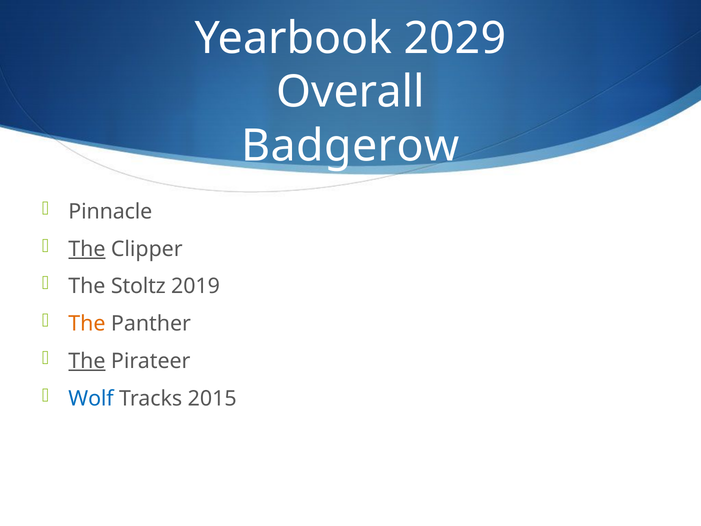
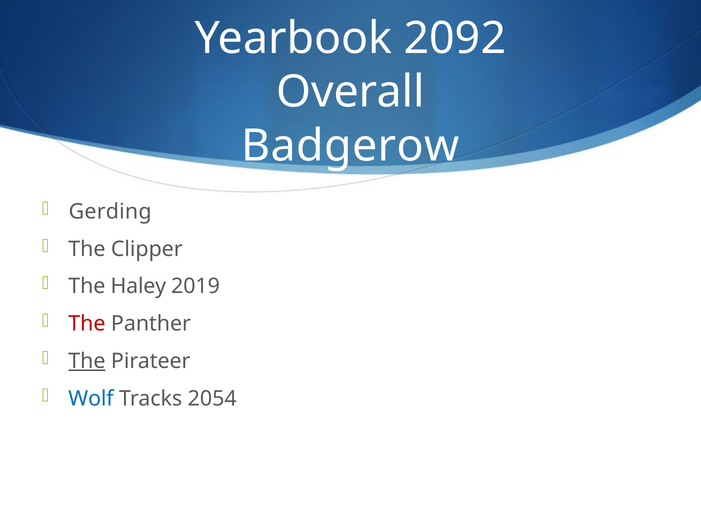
2029: 2029 -> 2092
Pinnacle: Pinnacle -> Gerding
The at (87, 249) underline: present -> none
Stoltz: Stoltz -> Haley
The at (87, 324) colour: orange -> red
2015: 2015 -> 2054
